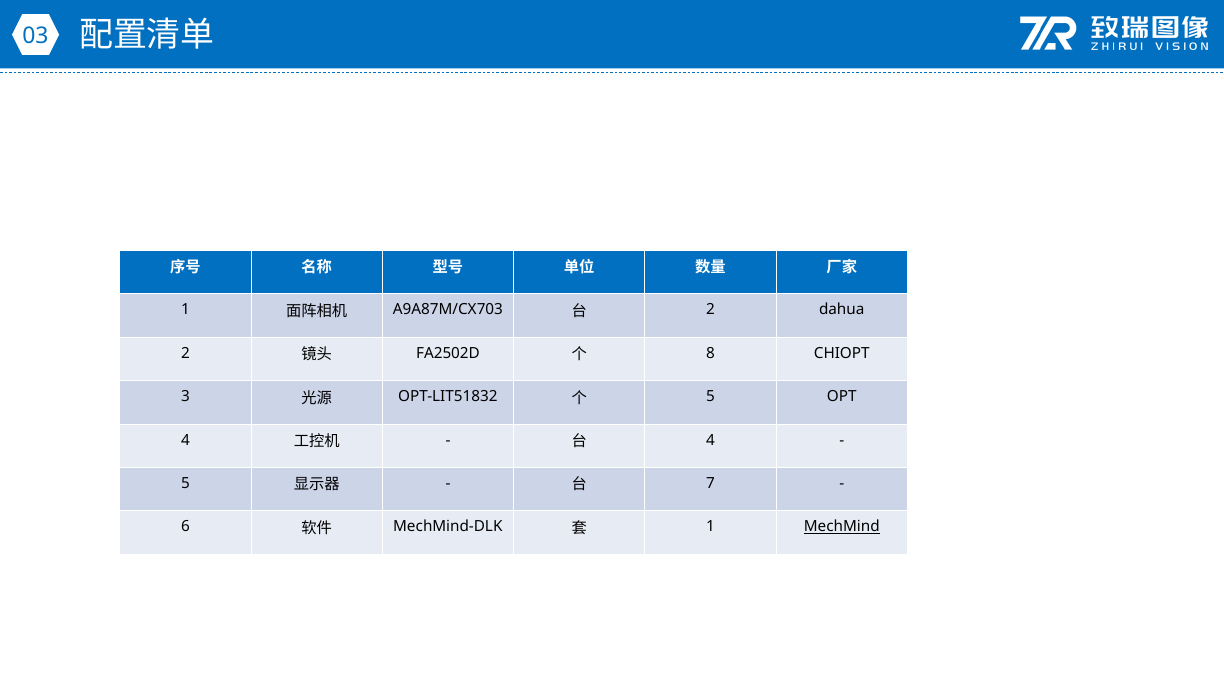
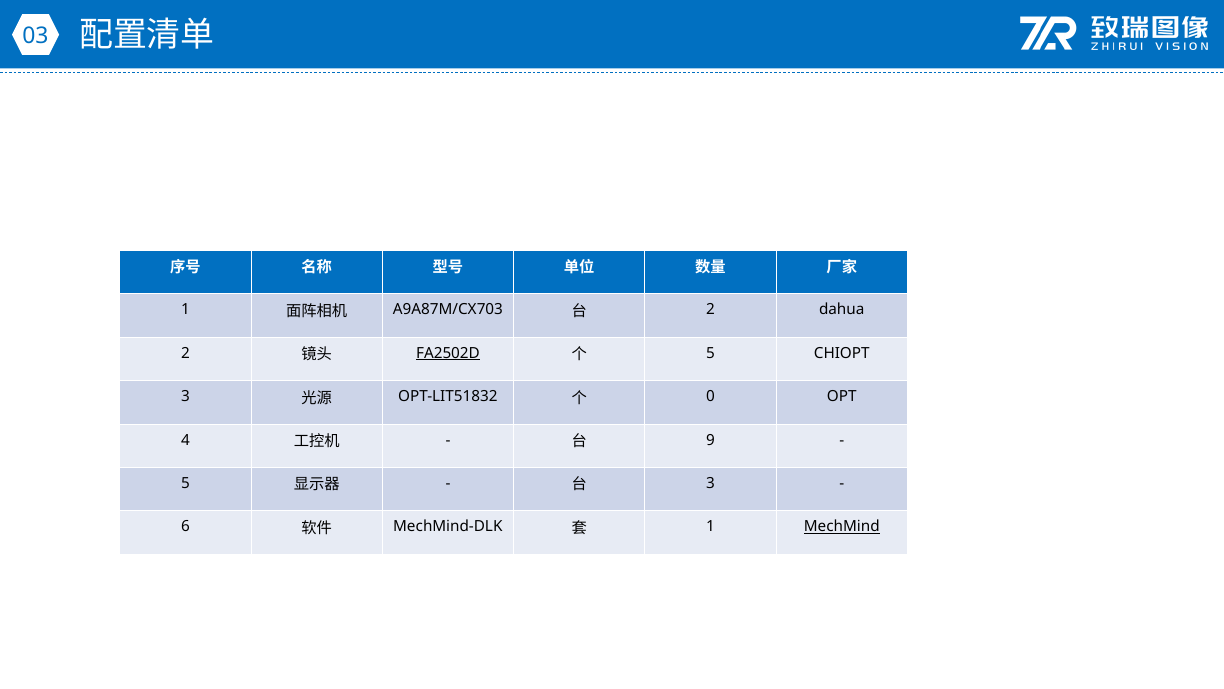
FA2502D underline: none -> present
8 at (711, 353): 8 -> 5
5 at (711, 396): 5 -> 0
4 at (711, 440): 4 -> 9
7 at (711, 483): 7 -> 3
